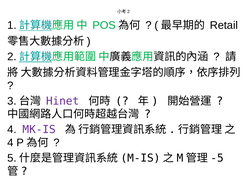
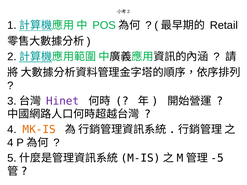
MK-IS colour: purple -> orange
